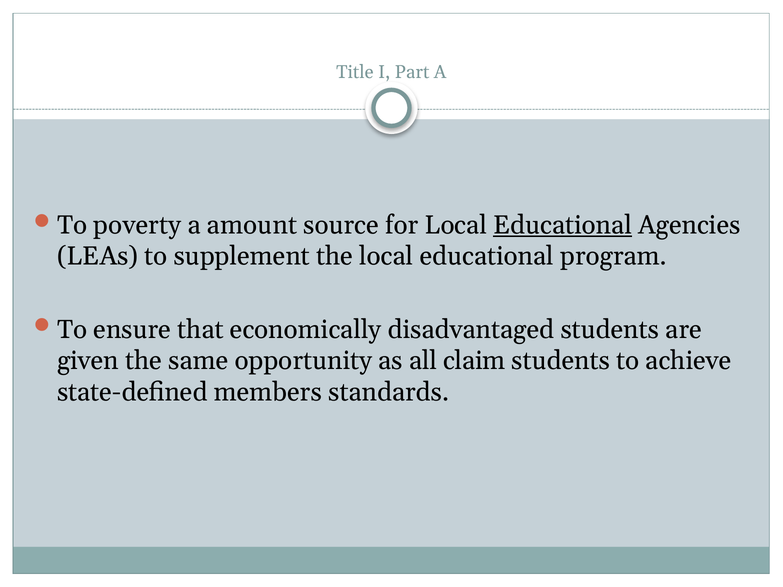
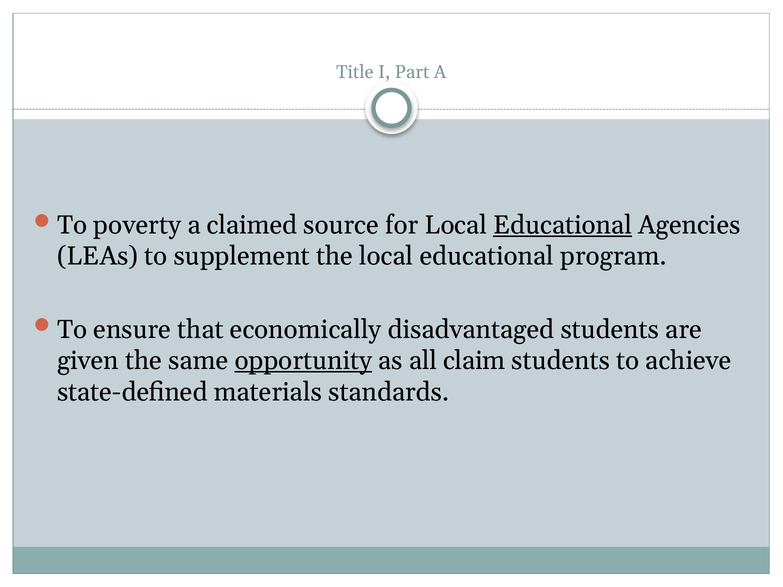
amount: amount -> claimed
opportunity underline: none -> present
members: members -> materials
